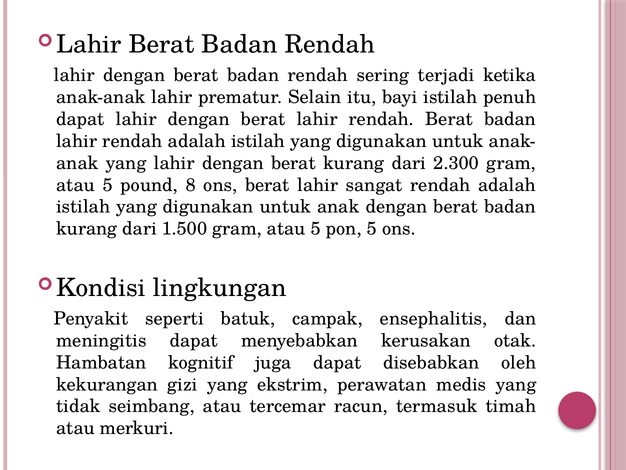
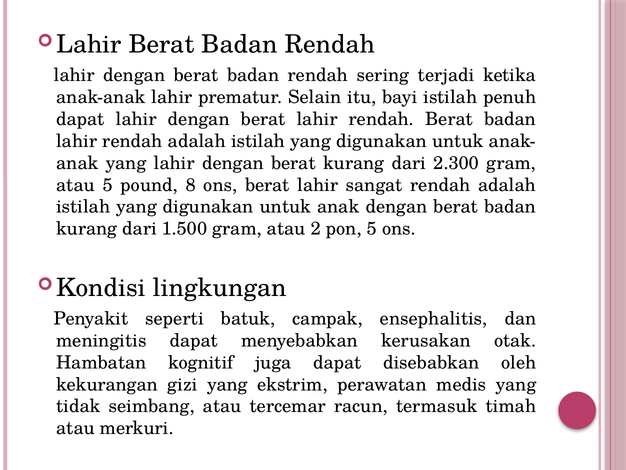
1.500 gram atau 5: 5 -> 2
